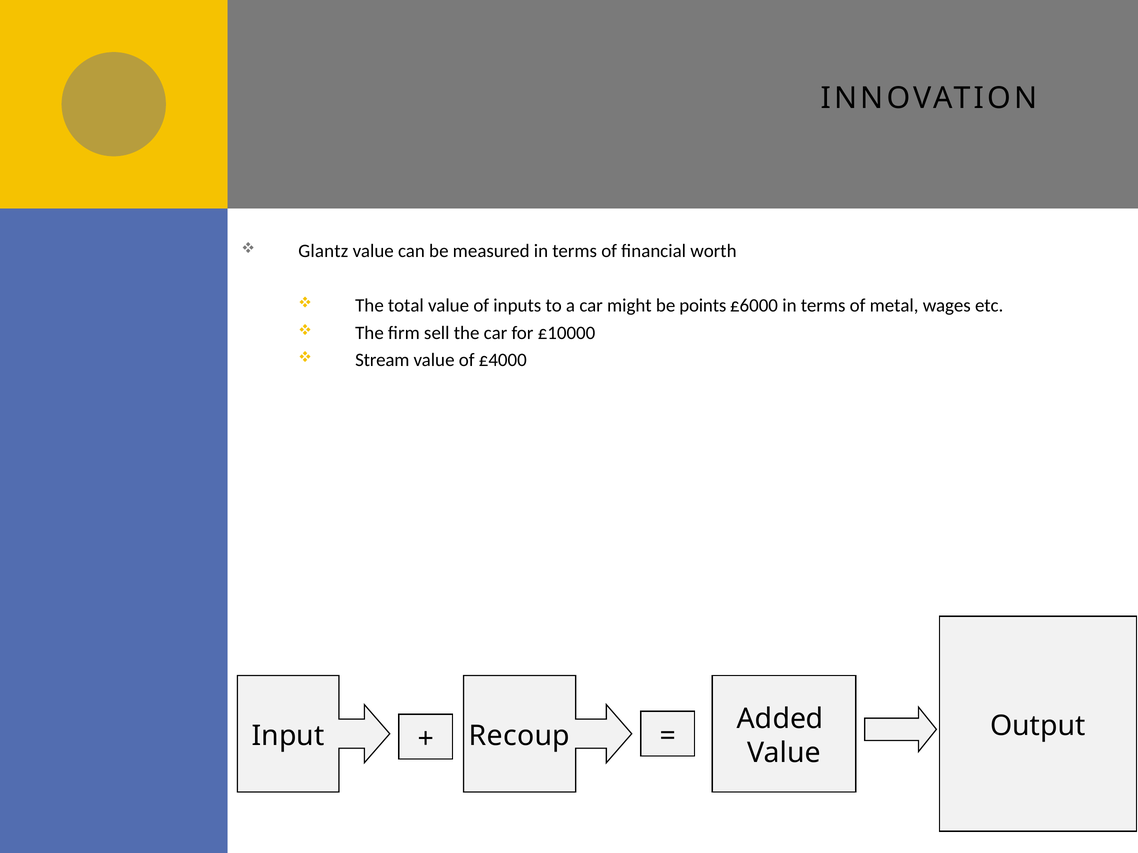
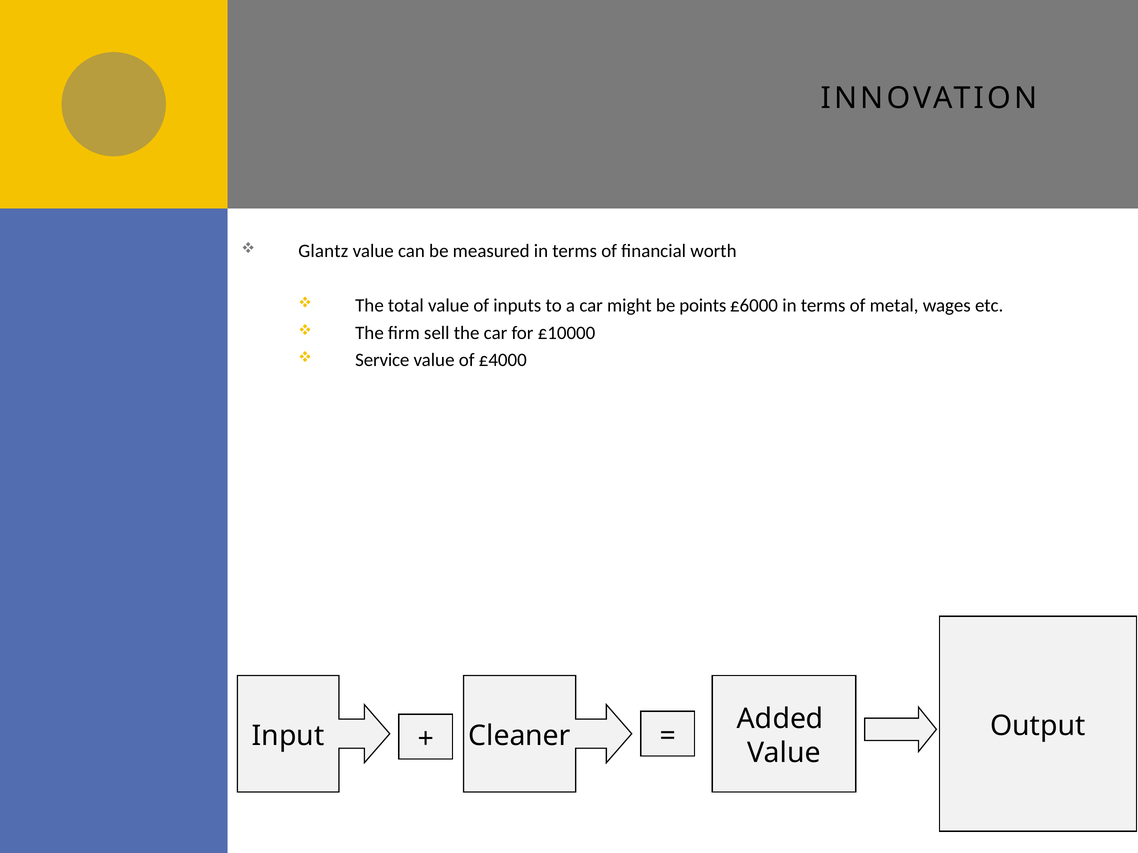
Stream: Stream -> Service
Recoup: Recoup -> Cleaner
